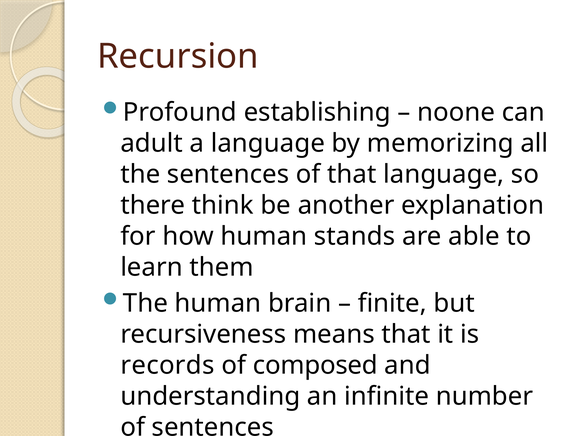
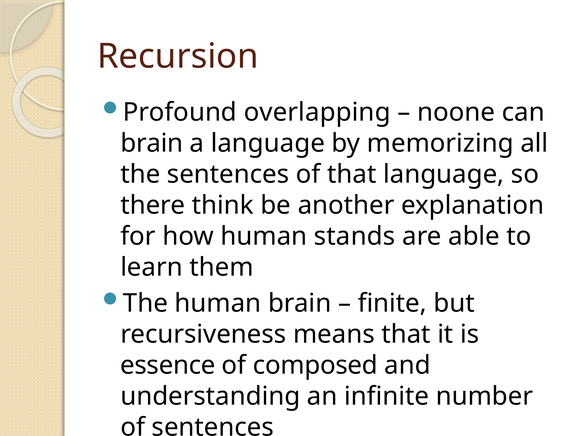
establishing: establishing -> overlapping
adult at (152, 143): adult -> brain
records: records -> essence
